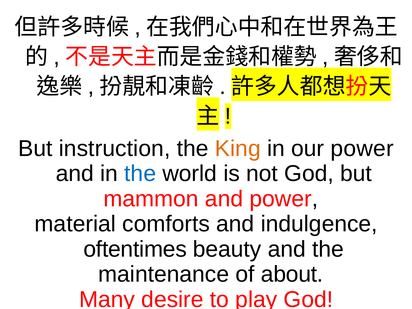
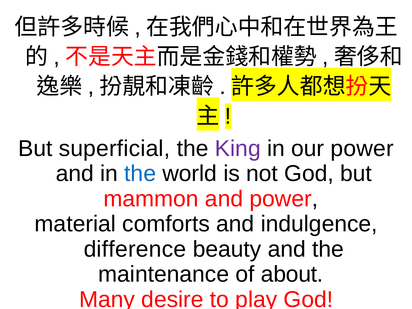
instruction: instruction -> superficial
King colour: orange -> purple
oftentimes: oftentimes -> difference
